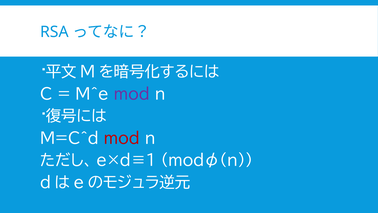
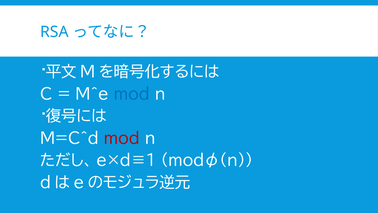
mod at (132, 94) colour: purple -> blue
